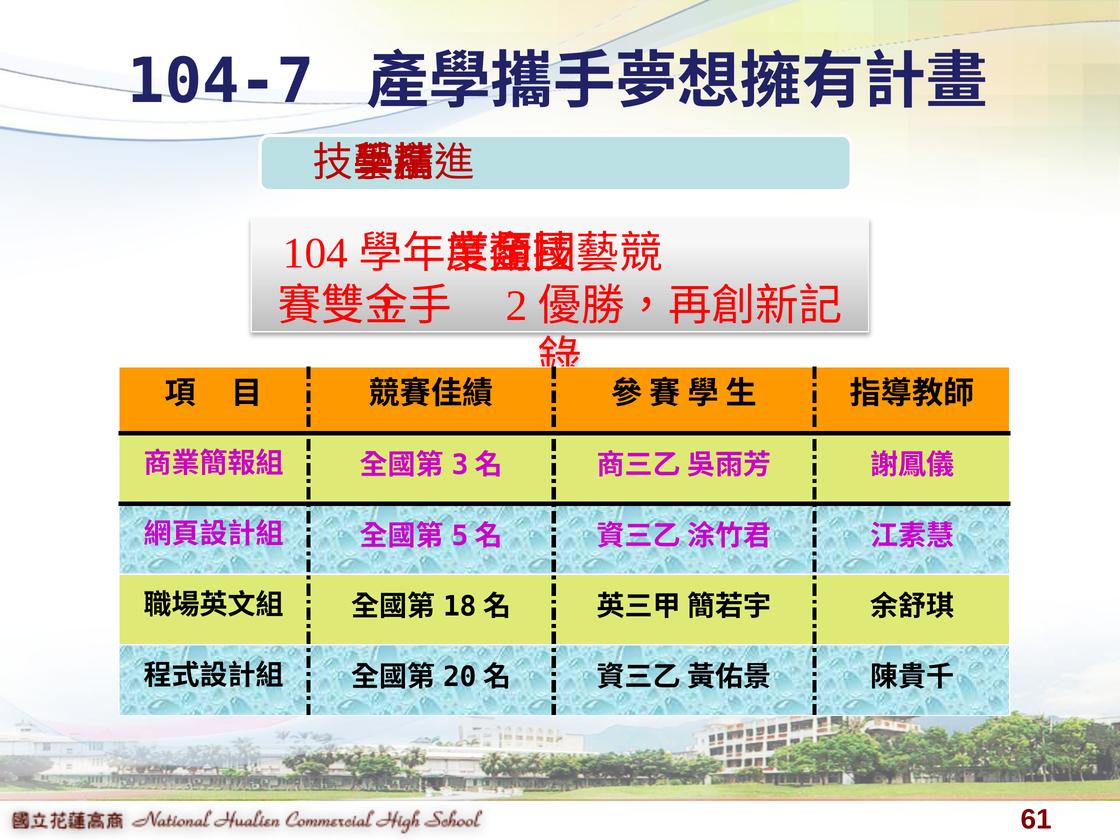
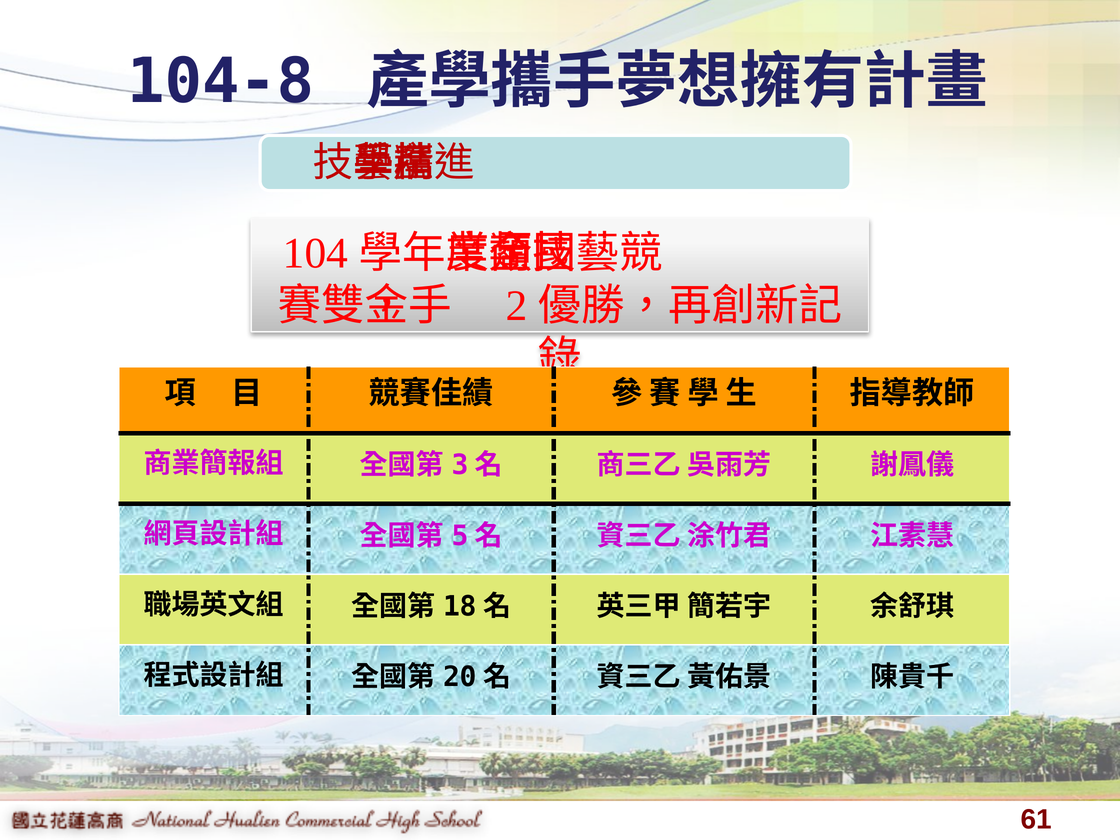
104-7: 104-7 -> 104-8
